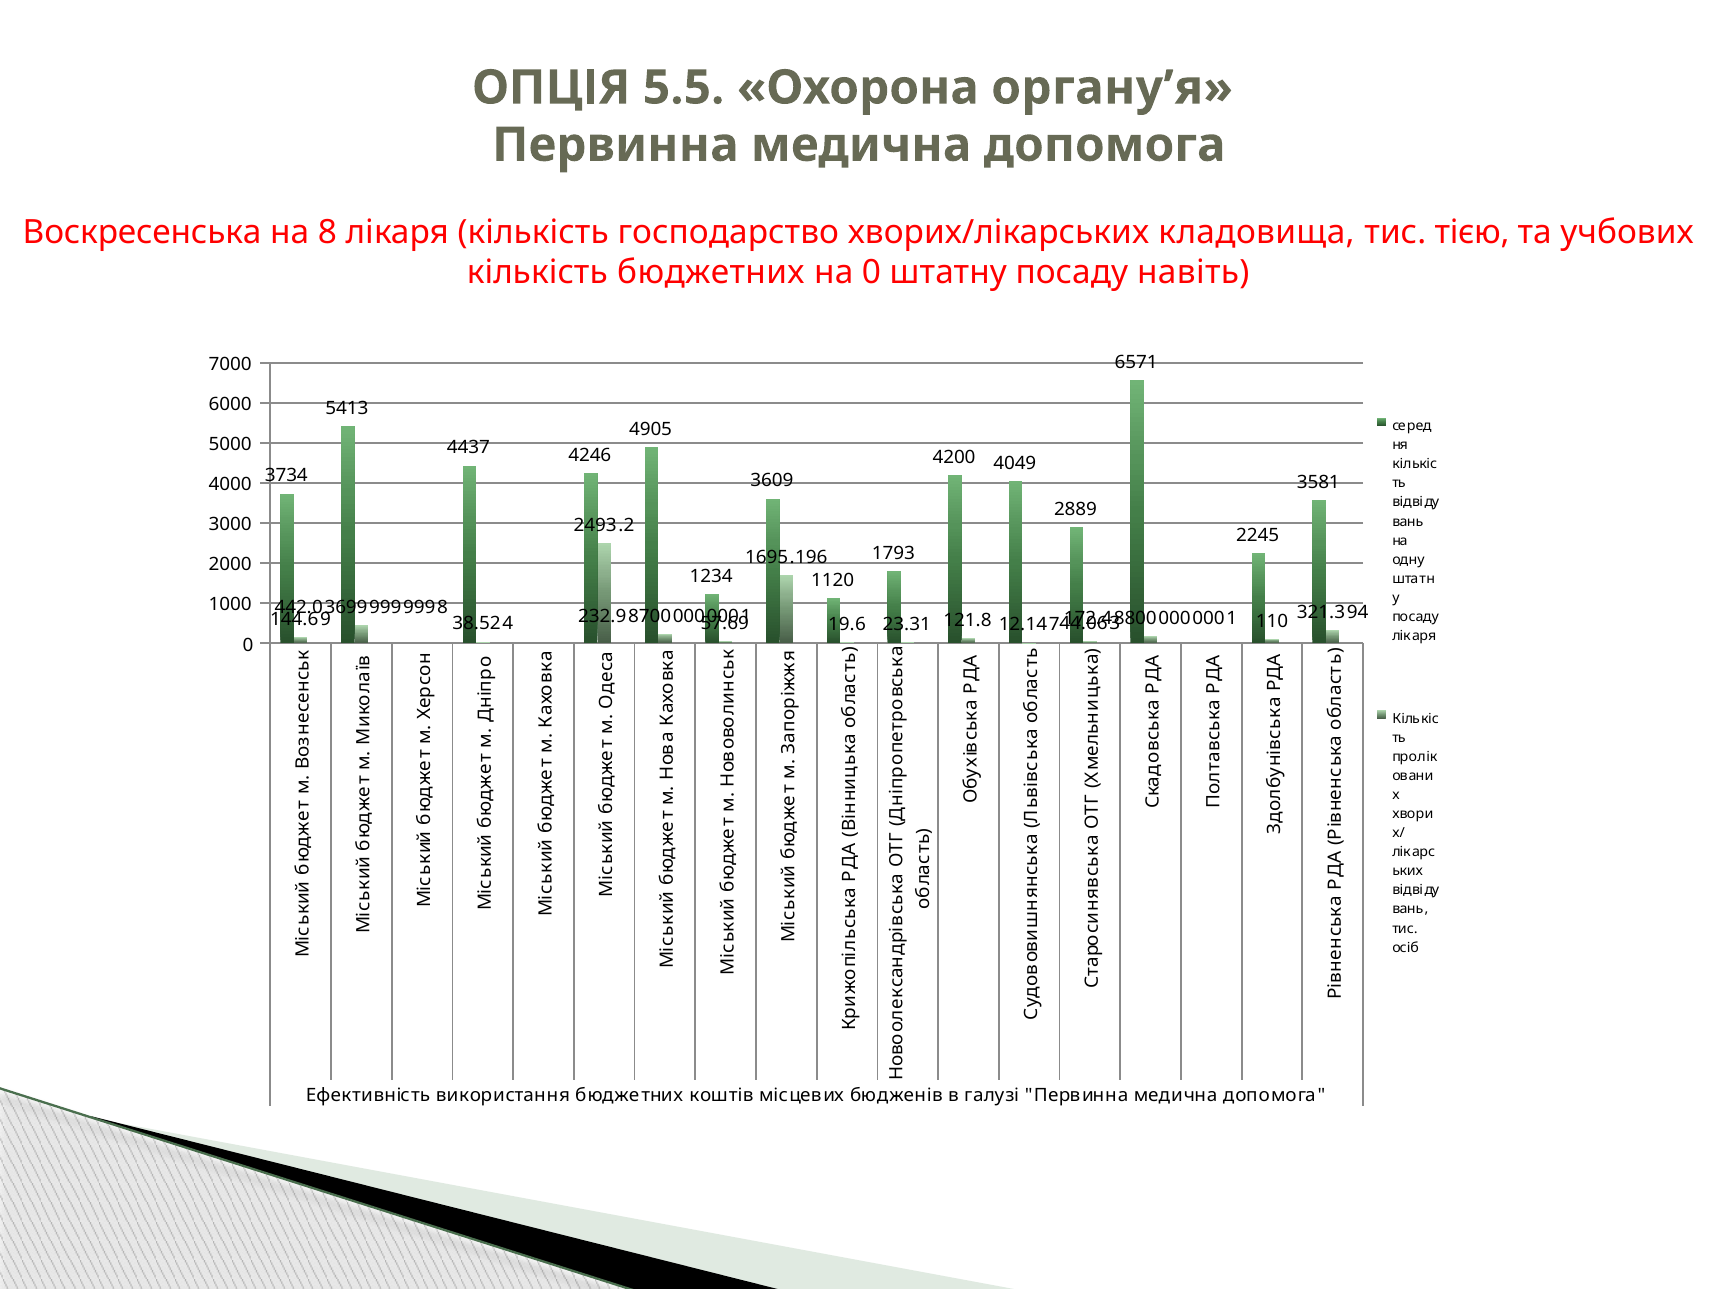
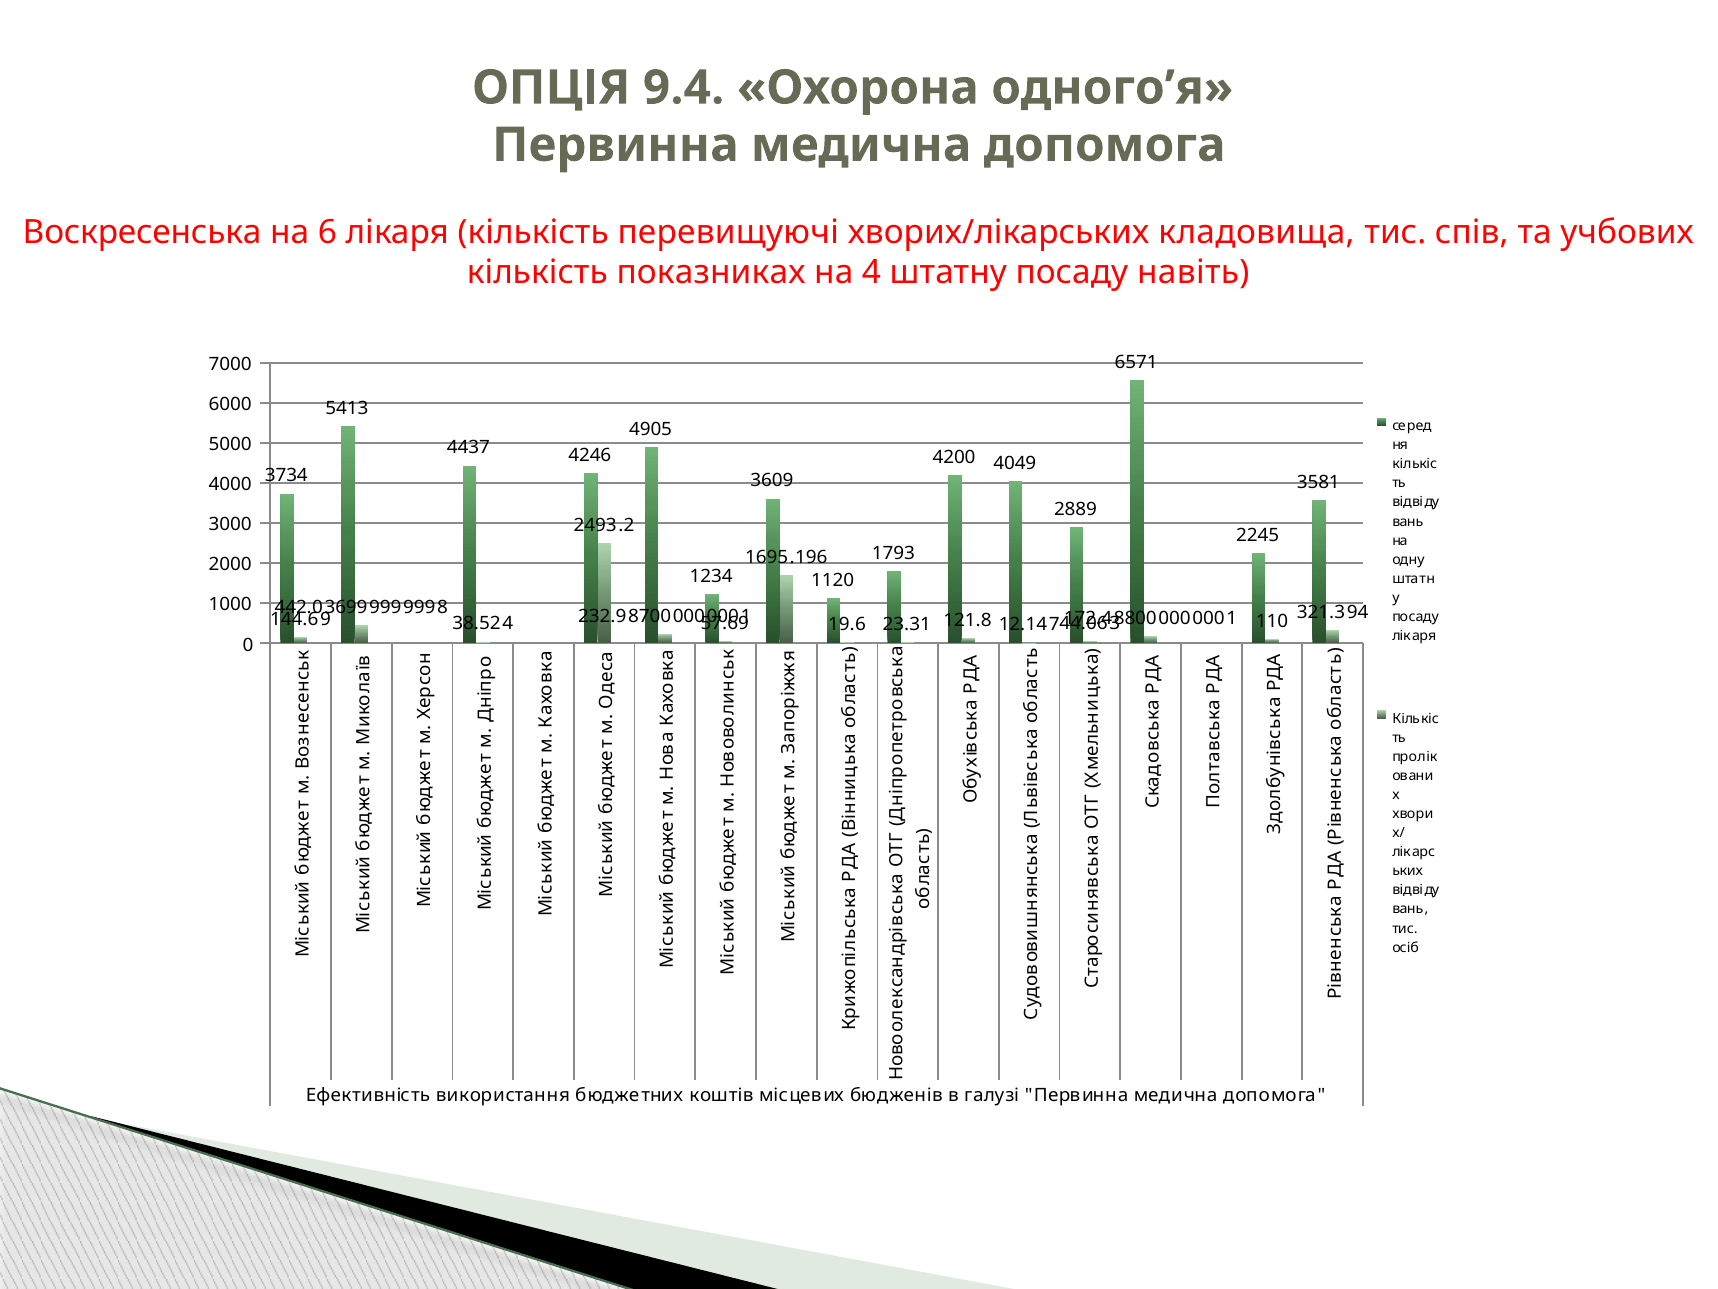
5.5: 5.5 -> 9.4
органу’я: органу’я -> одного’я
8: 8 -> 6
господарство: господарство -> перевищуючі
тією: тією -> спів
кількість бюджетних: бюджетних -> показниках
на 0: 0 -> 4
